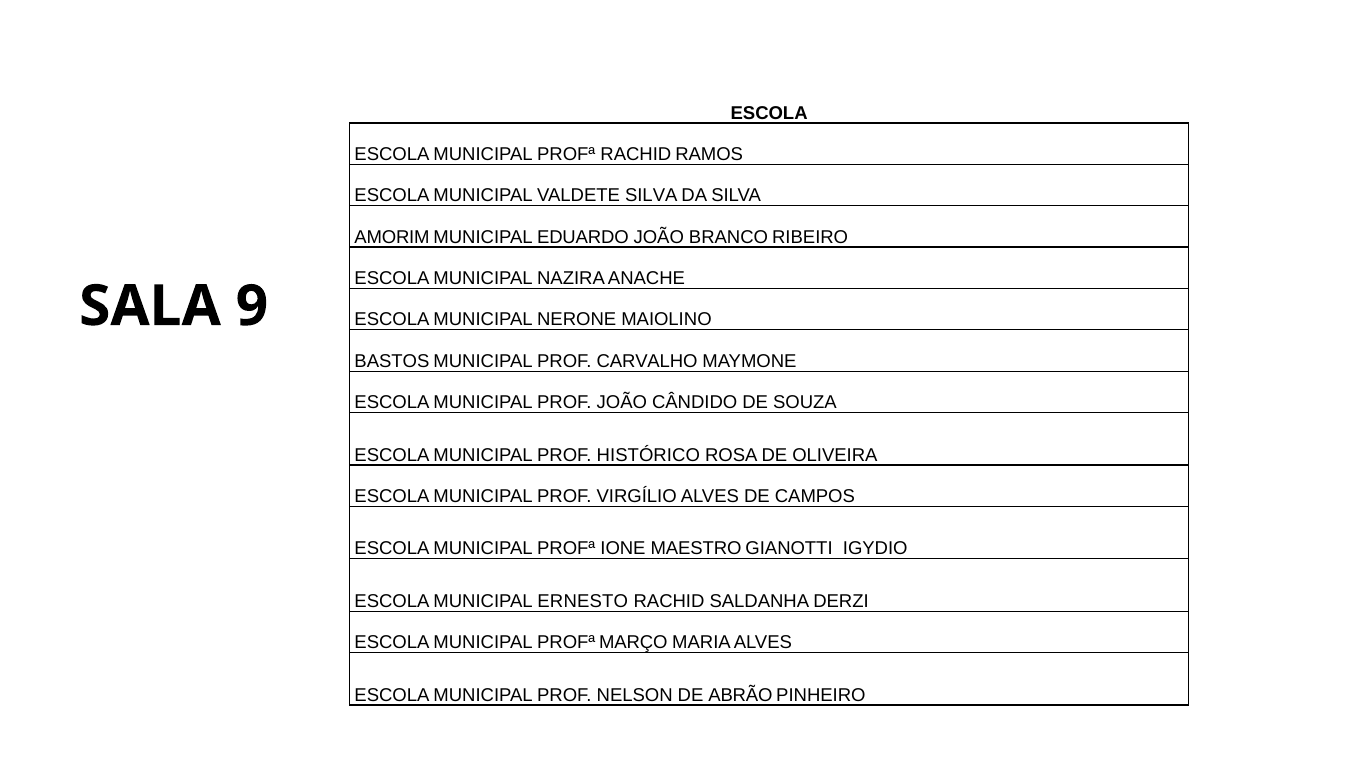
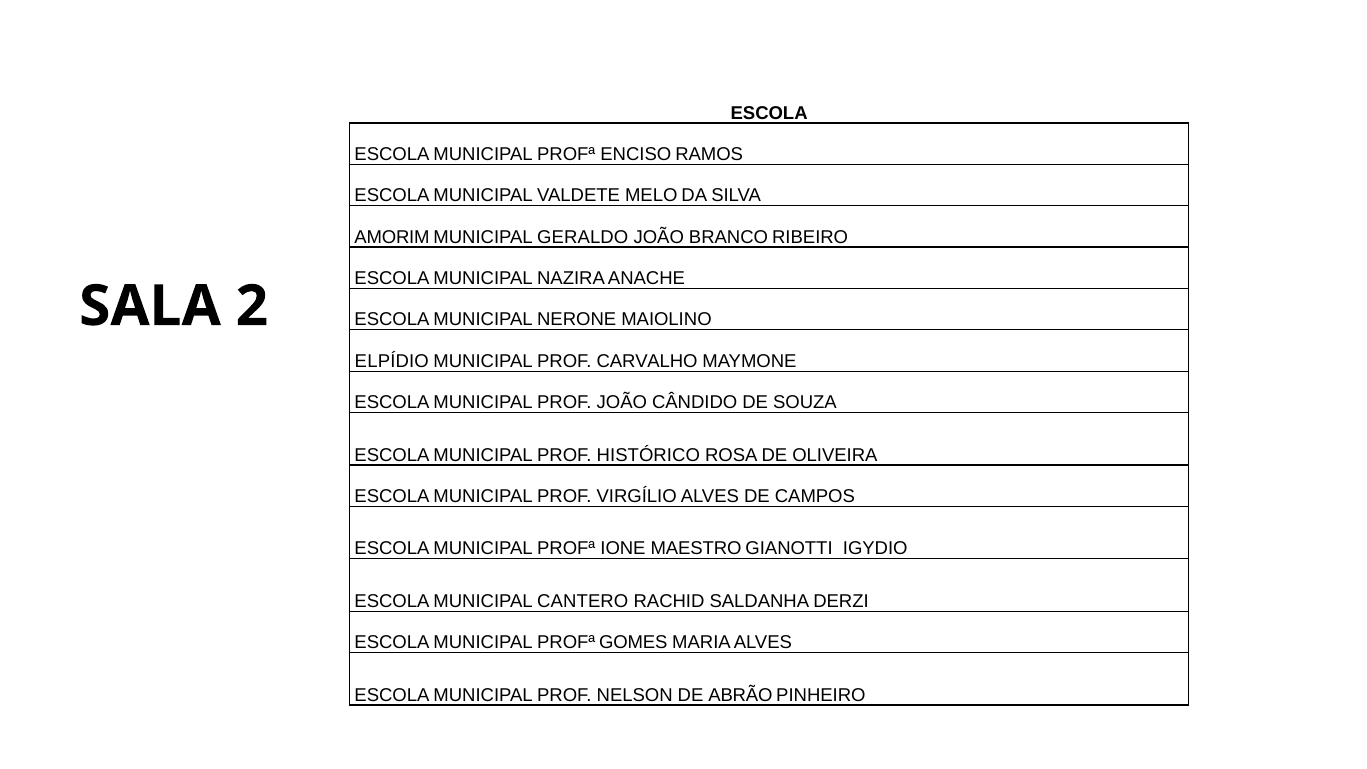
PROFª RACHID: RACHID -> ENCISO
VALDETE SILVA: SILVA -> MELO
EDUARDO: EDUARDO -> GERALDO
9: 9 -> 2
BASTOS: BASTOS -> ELPÍDIO
ERNESTO: ERNESTO -> CANTERO
MARÇO: MARÇO -> GOMES
